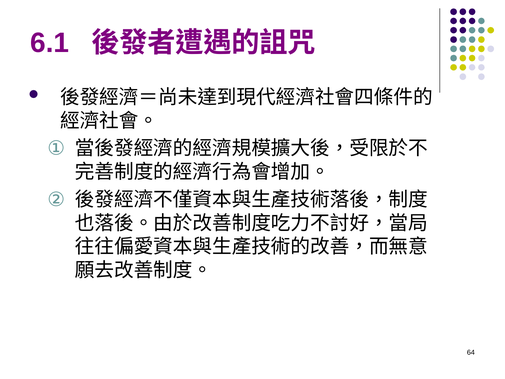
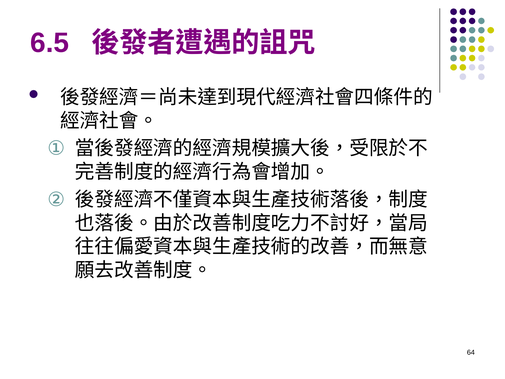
6.1: 6.1 -> 6.5
